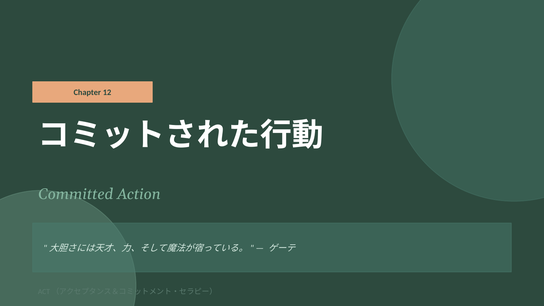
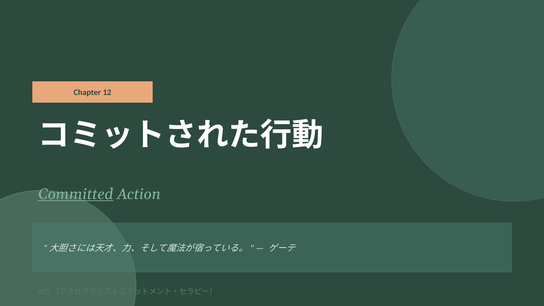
Committed underline: none -> present
